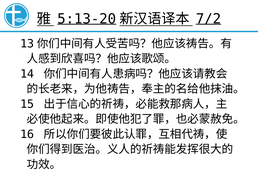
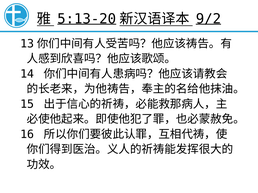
7/2: 7/2 -> 9/2
